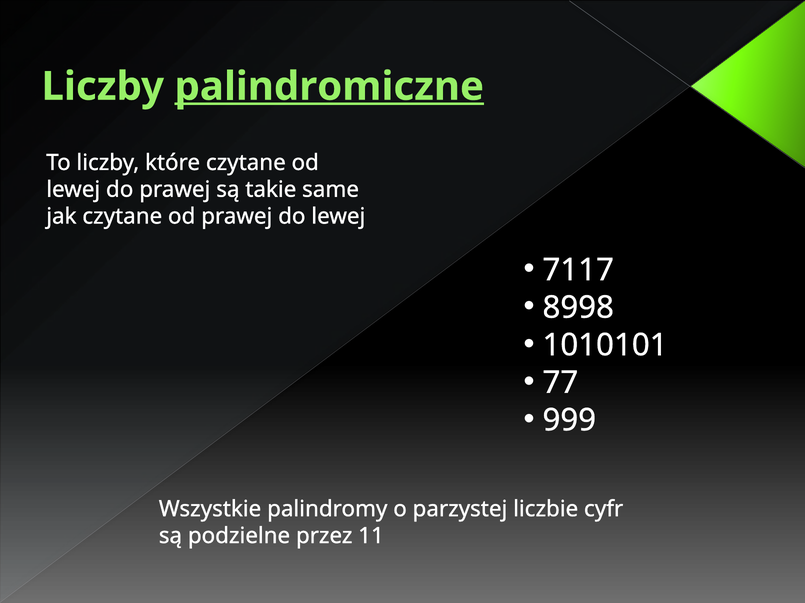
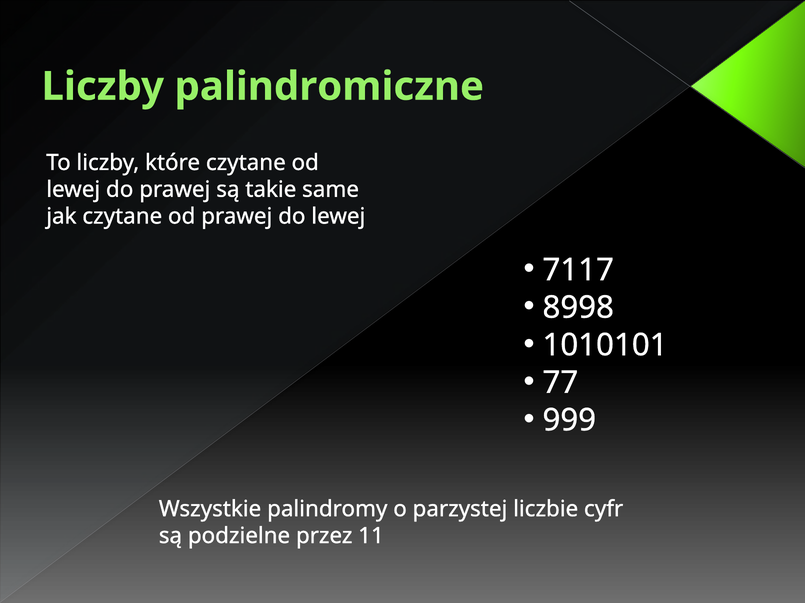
palindromiczne underline: present -> none
